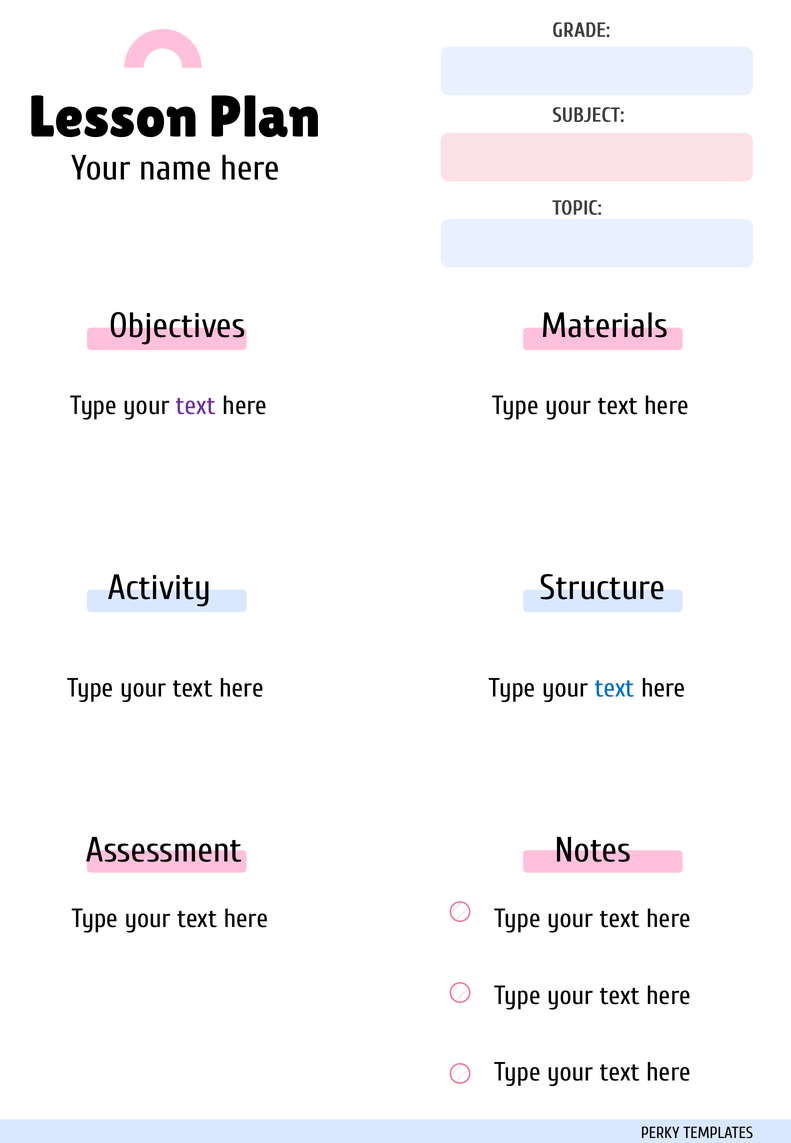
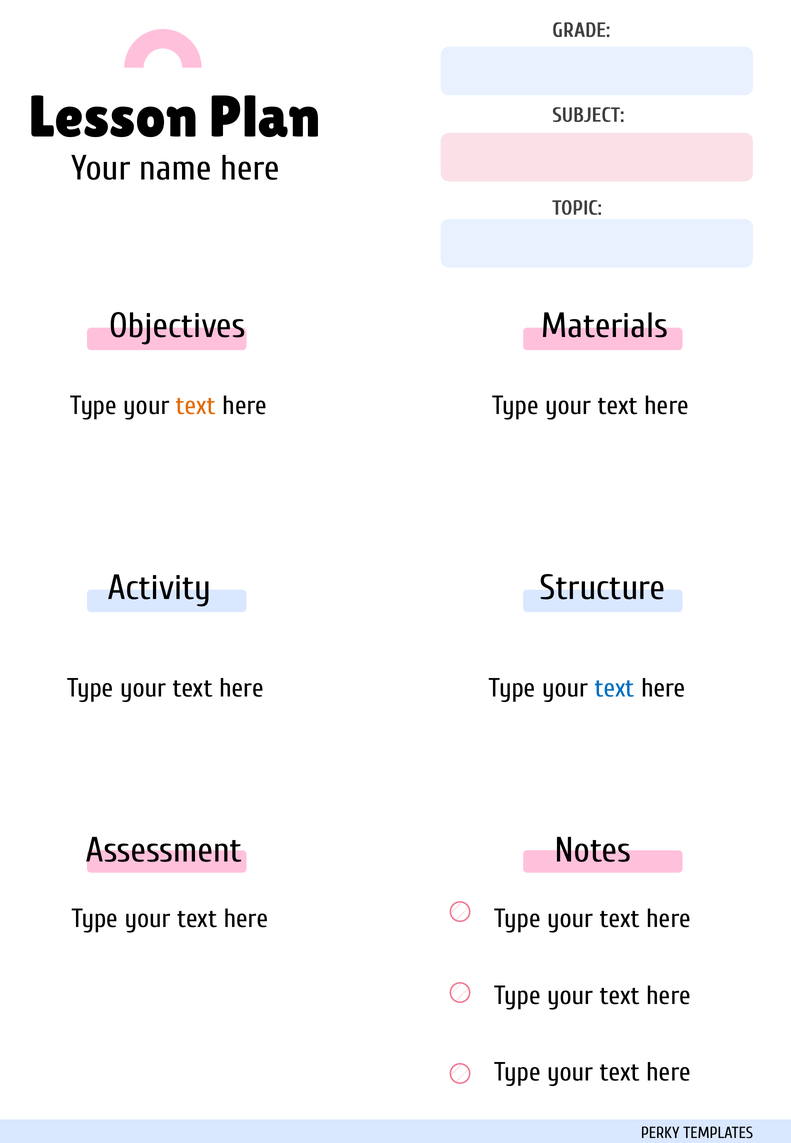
text at (196, 405) colour: purple -> orange
